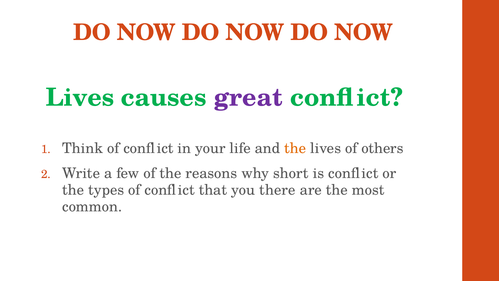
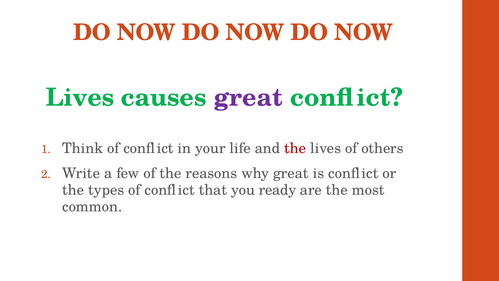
the at (295, 148) colour: orange -> red
why short: short -> great
there: there -> ready
